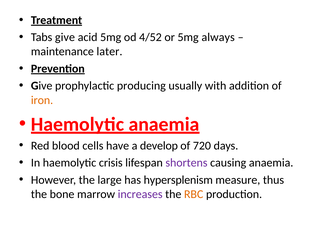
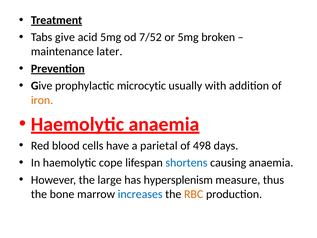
4/52: 4/52 -> 7/52
always: always -> broken
producing: producing -> microcytic
develop: develop -> parietal
720: 720 -> 498
crisis: crisis -> cope
shortens colour: purple -> blue
increases colour: purple -> blue
